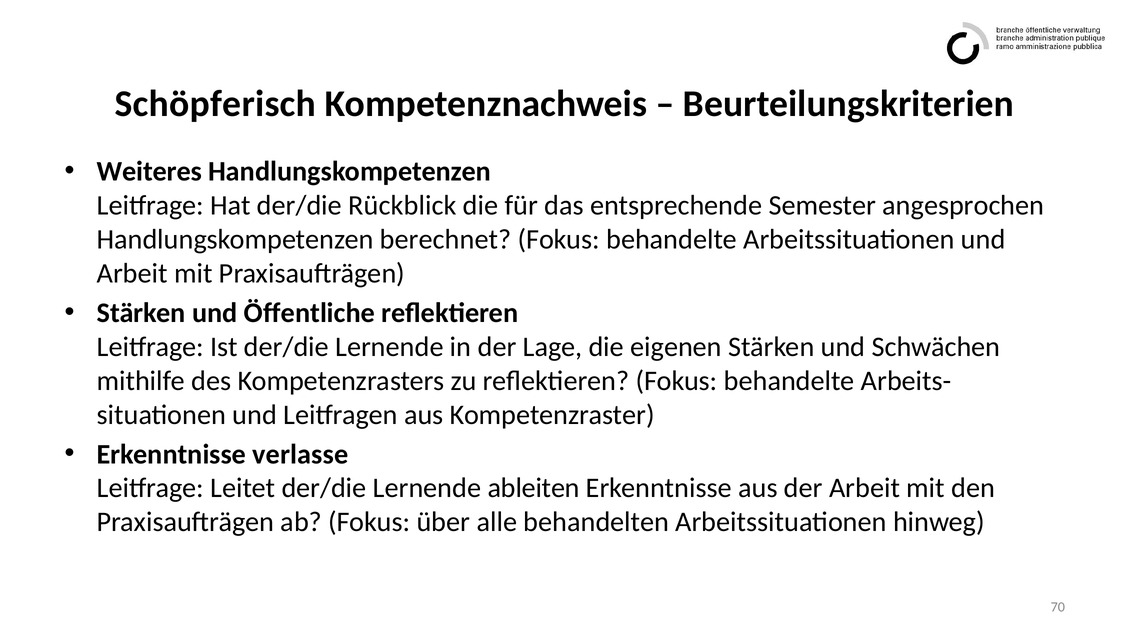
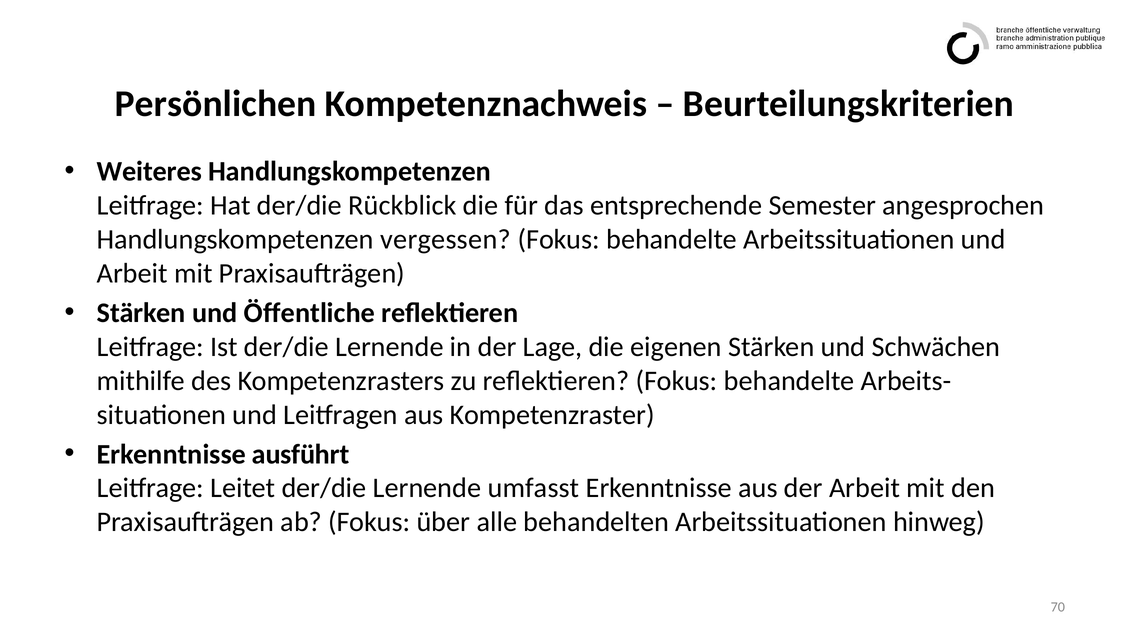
Schöpferisch: Schöpferisch -> Persönlichen
berechnet: berechnet -> vergessen
verlasse: verlasse -> ausführt
ableiten: ableiten -> umfasst
